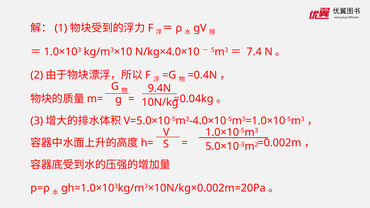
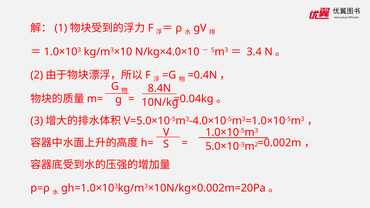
7.4: 7.4 -> 3.4
9.4N: 9.4N -> 8.4N
